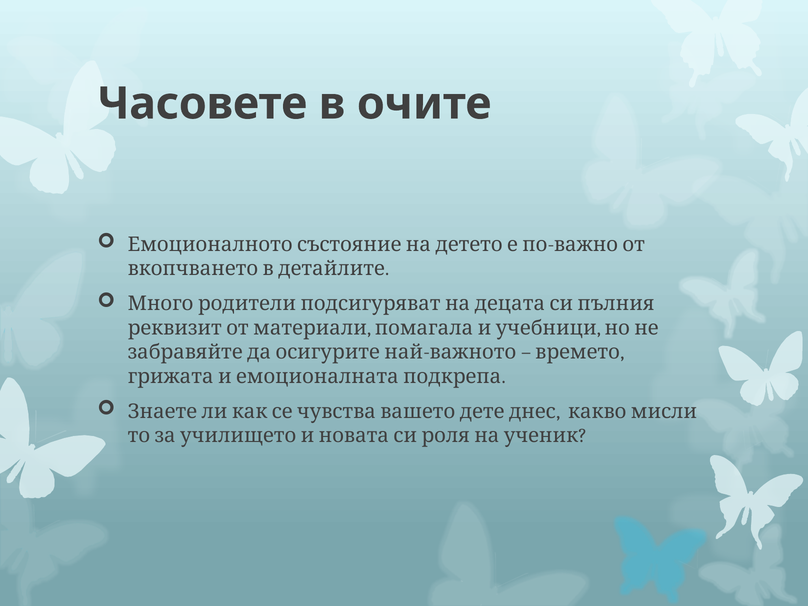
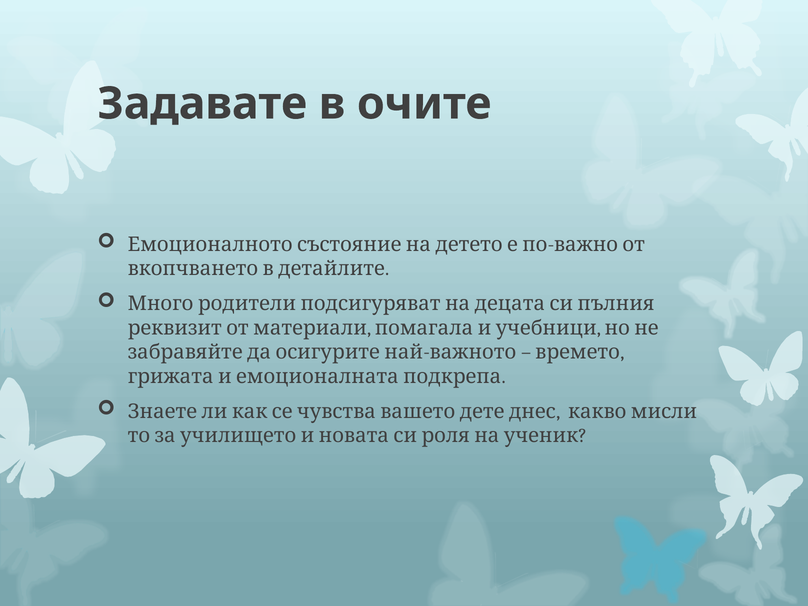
Часовете: Часовете -> Задавате
